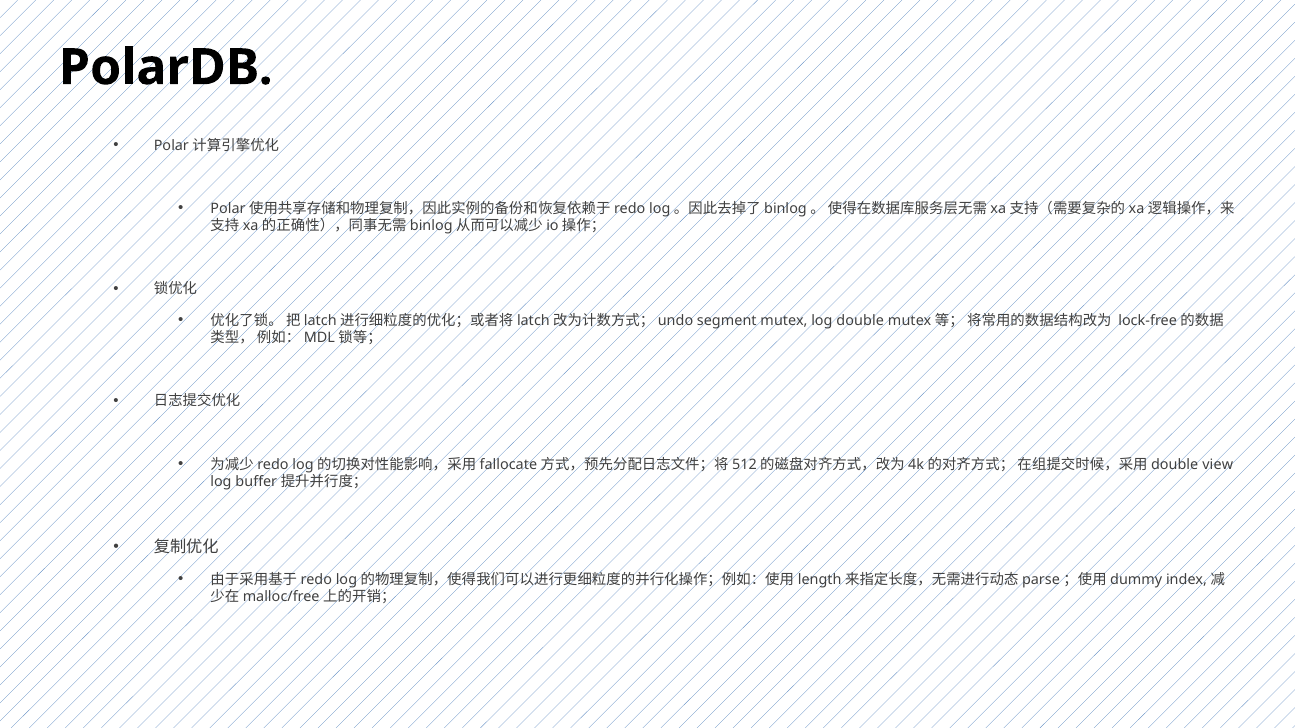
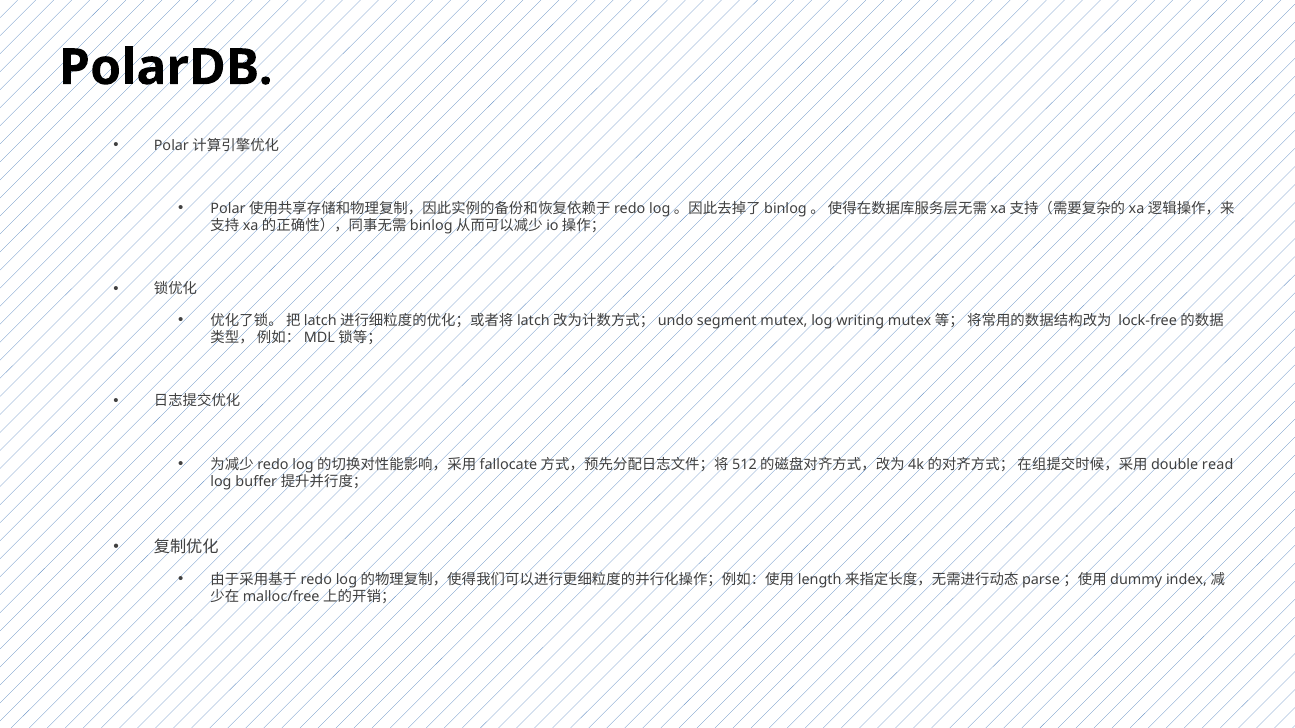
double: double -> writing
view: view -> read
